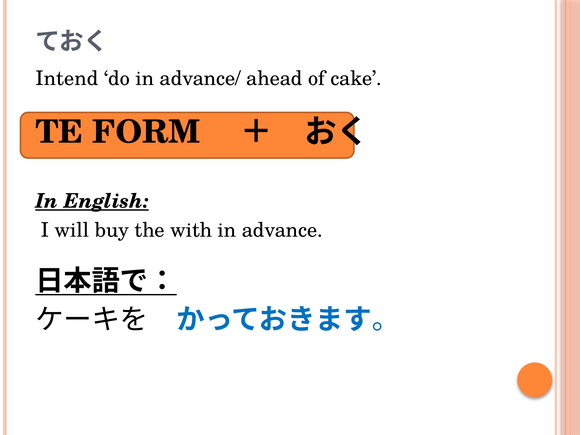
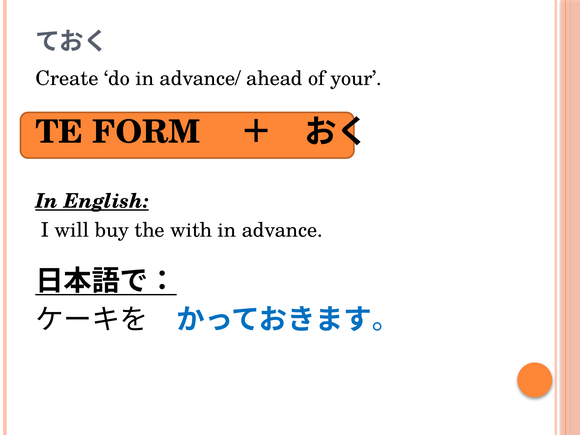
Intend: Intend -> Create
cake: cake -> your
